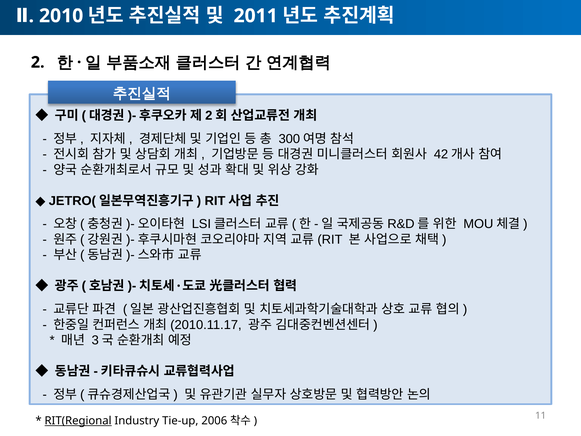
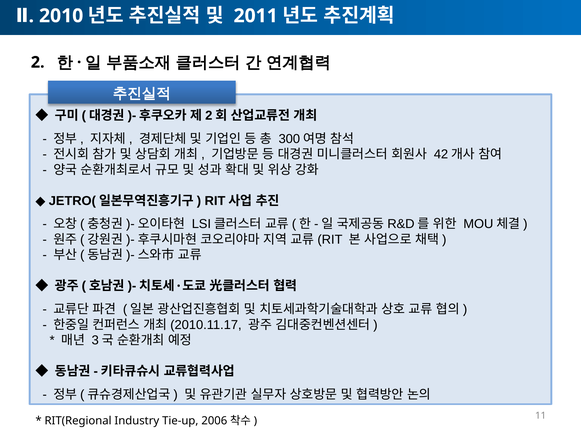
RIT(Regional underline: present -> none
